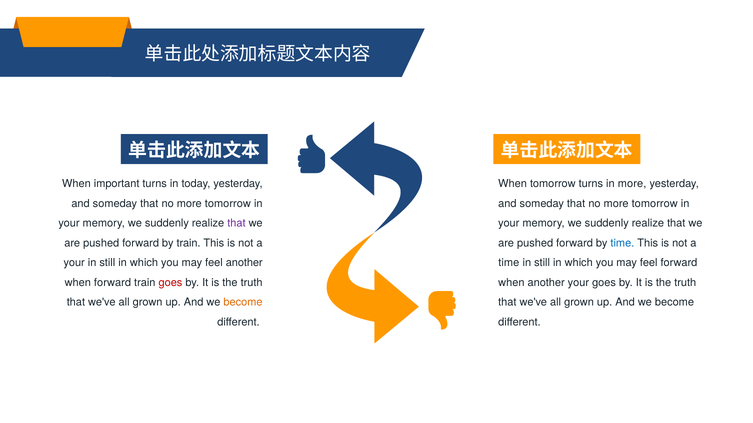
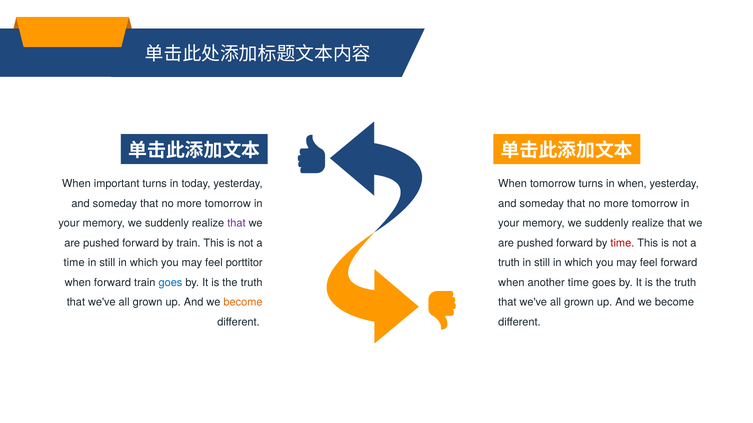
in more: more -> when
time at (622, 243) colour: blue -> red
your at (74, 263): your -> time
feel another: another -> porttitor
time at (509, 263): time -> truth
goes at (170, 283) colour: red -> blue
another your: your -> time
